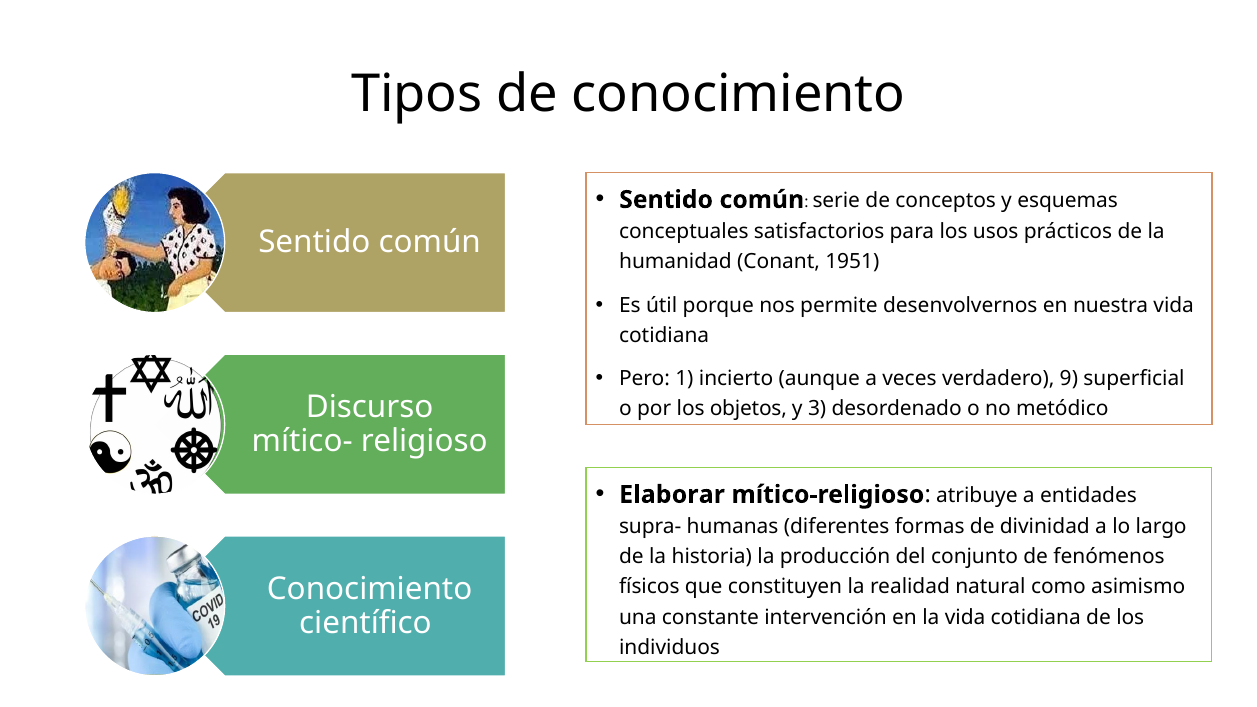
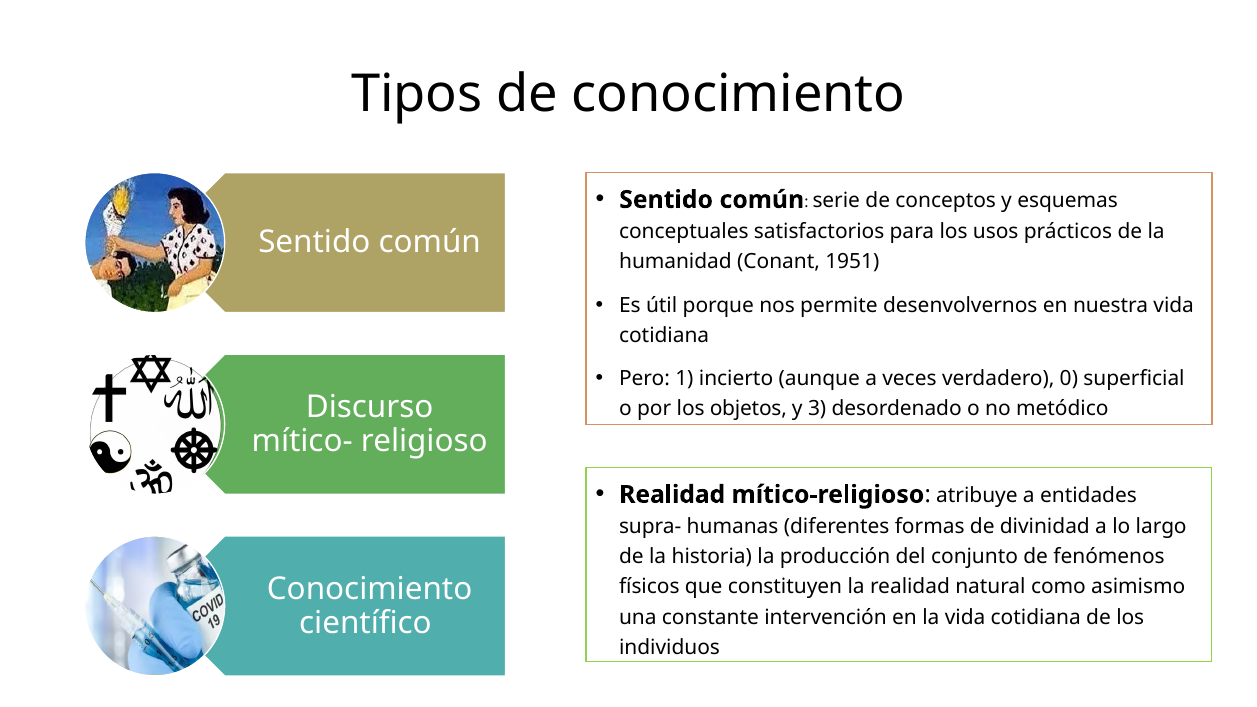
9: 9 -> 0
Elaborar at (672, 495): Elaborar -> Realidad
